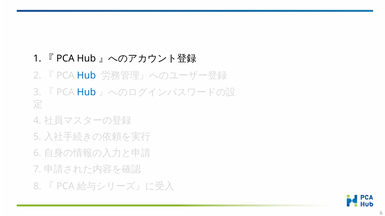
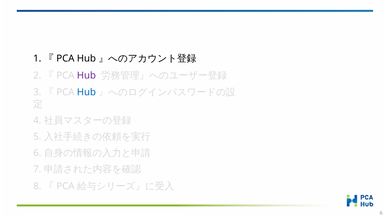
Hub at (86, 76) colour: blue -> purple
